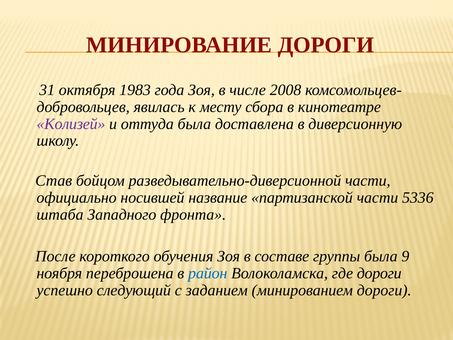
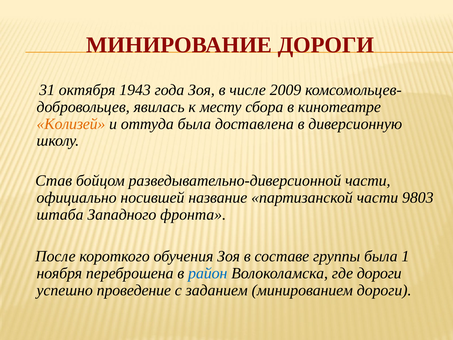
1983: 1983 -> 1943
2008: 2008 -> 2009
Колизей colour: purple -> orange
5336: 5336 -> 9803
9: 9 -> 1
следующий: следующий -> проведение
